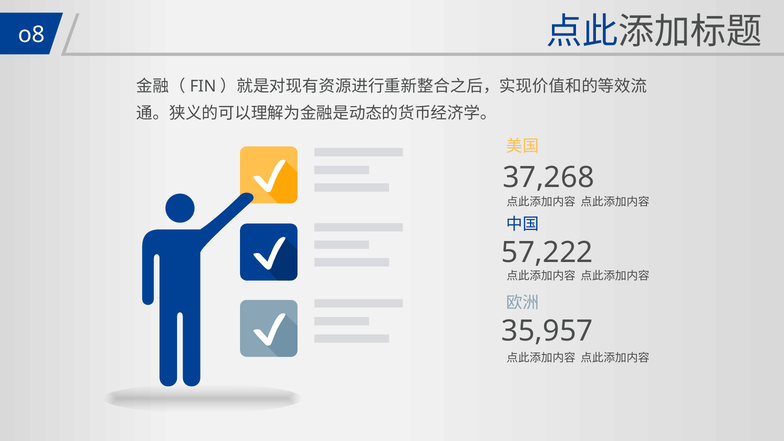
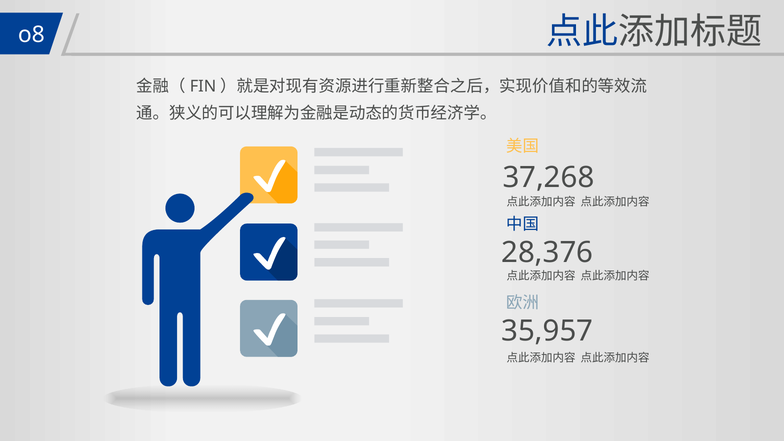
57,222: 57,222 -> 28,376
